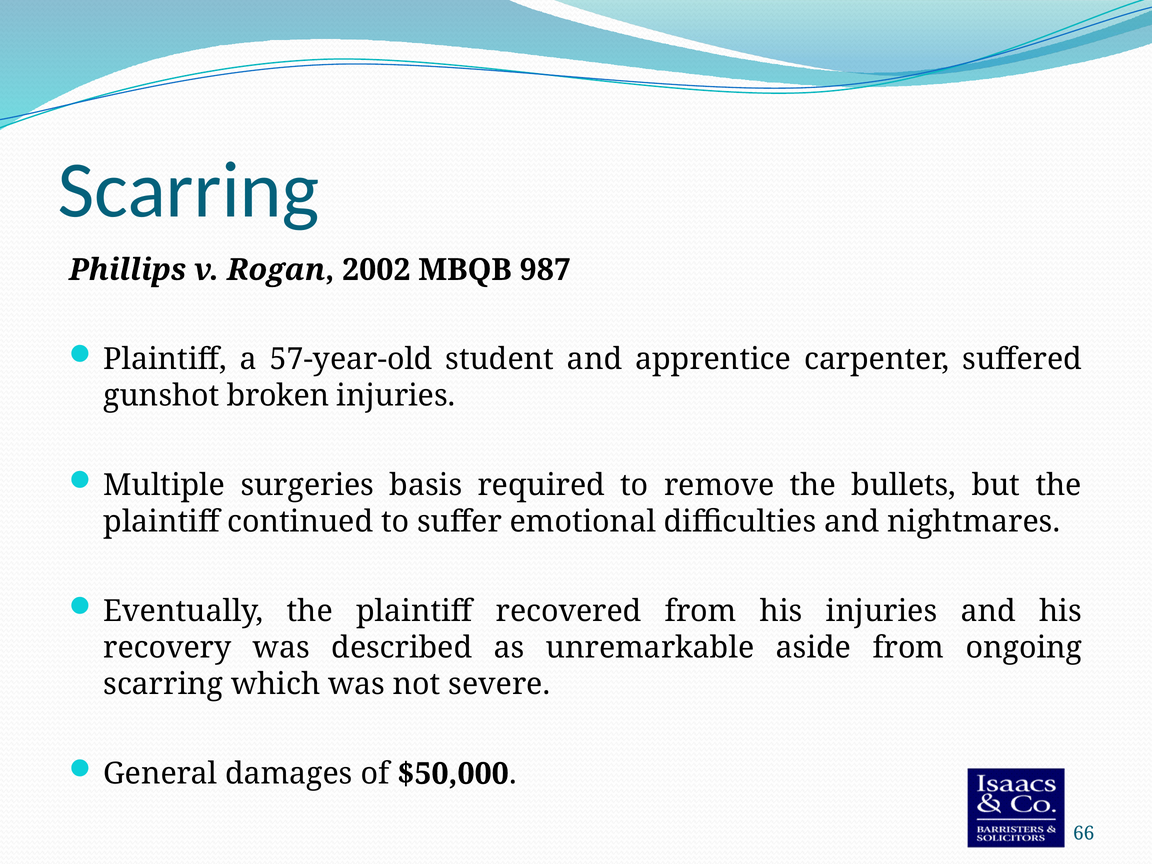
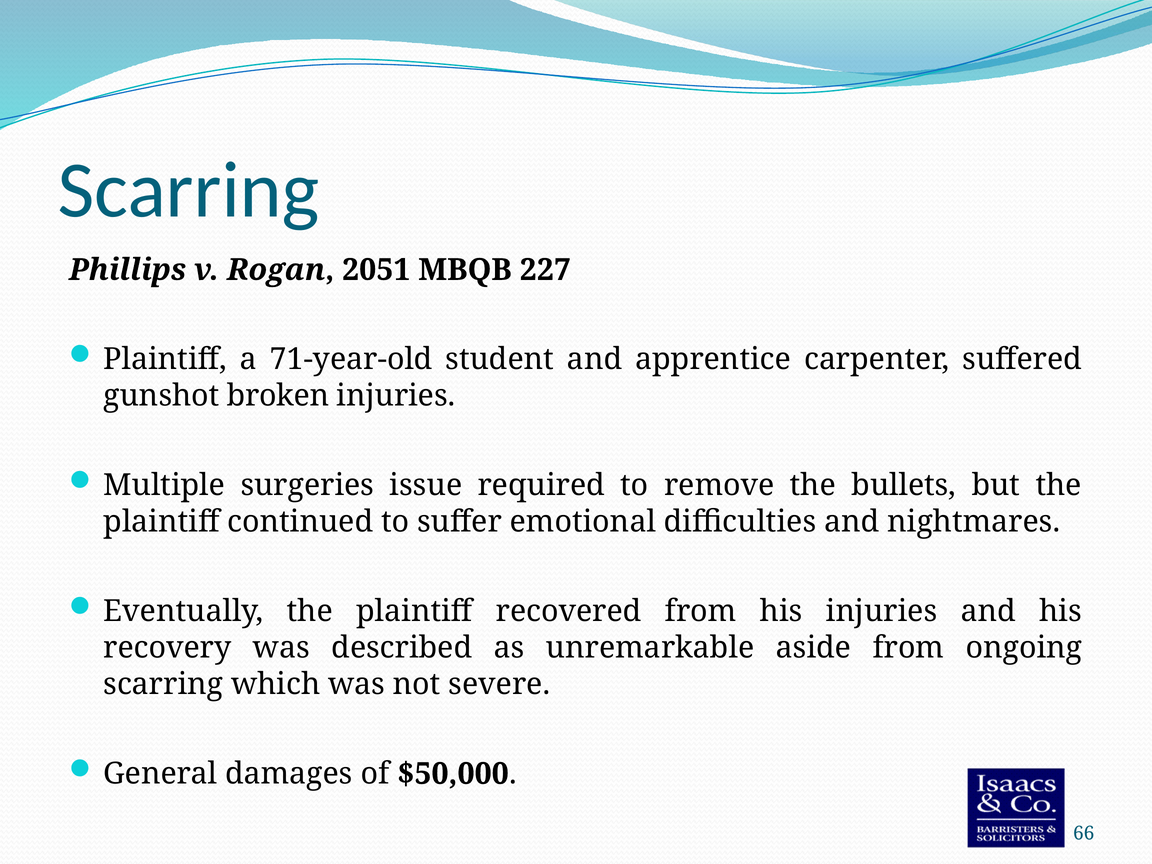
2002: 2002 -> 2051
987: 987 -> 227
57-year-old: 57-year-old -> 71-year-old
basis: basis -> issue
